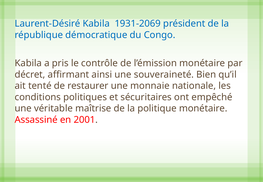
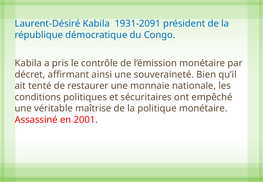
1931-2069: 1931-2069 -> 1931-2091
